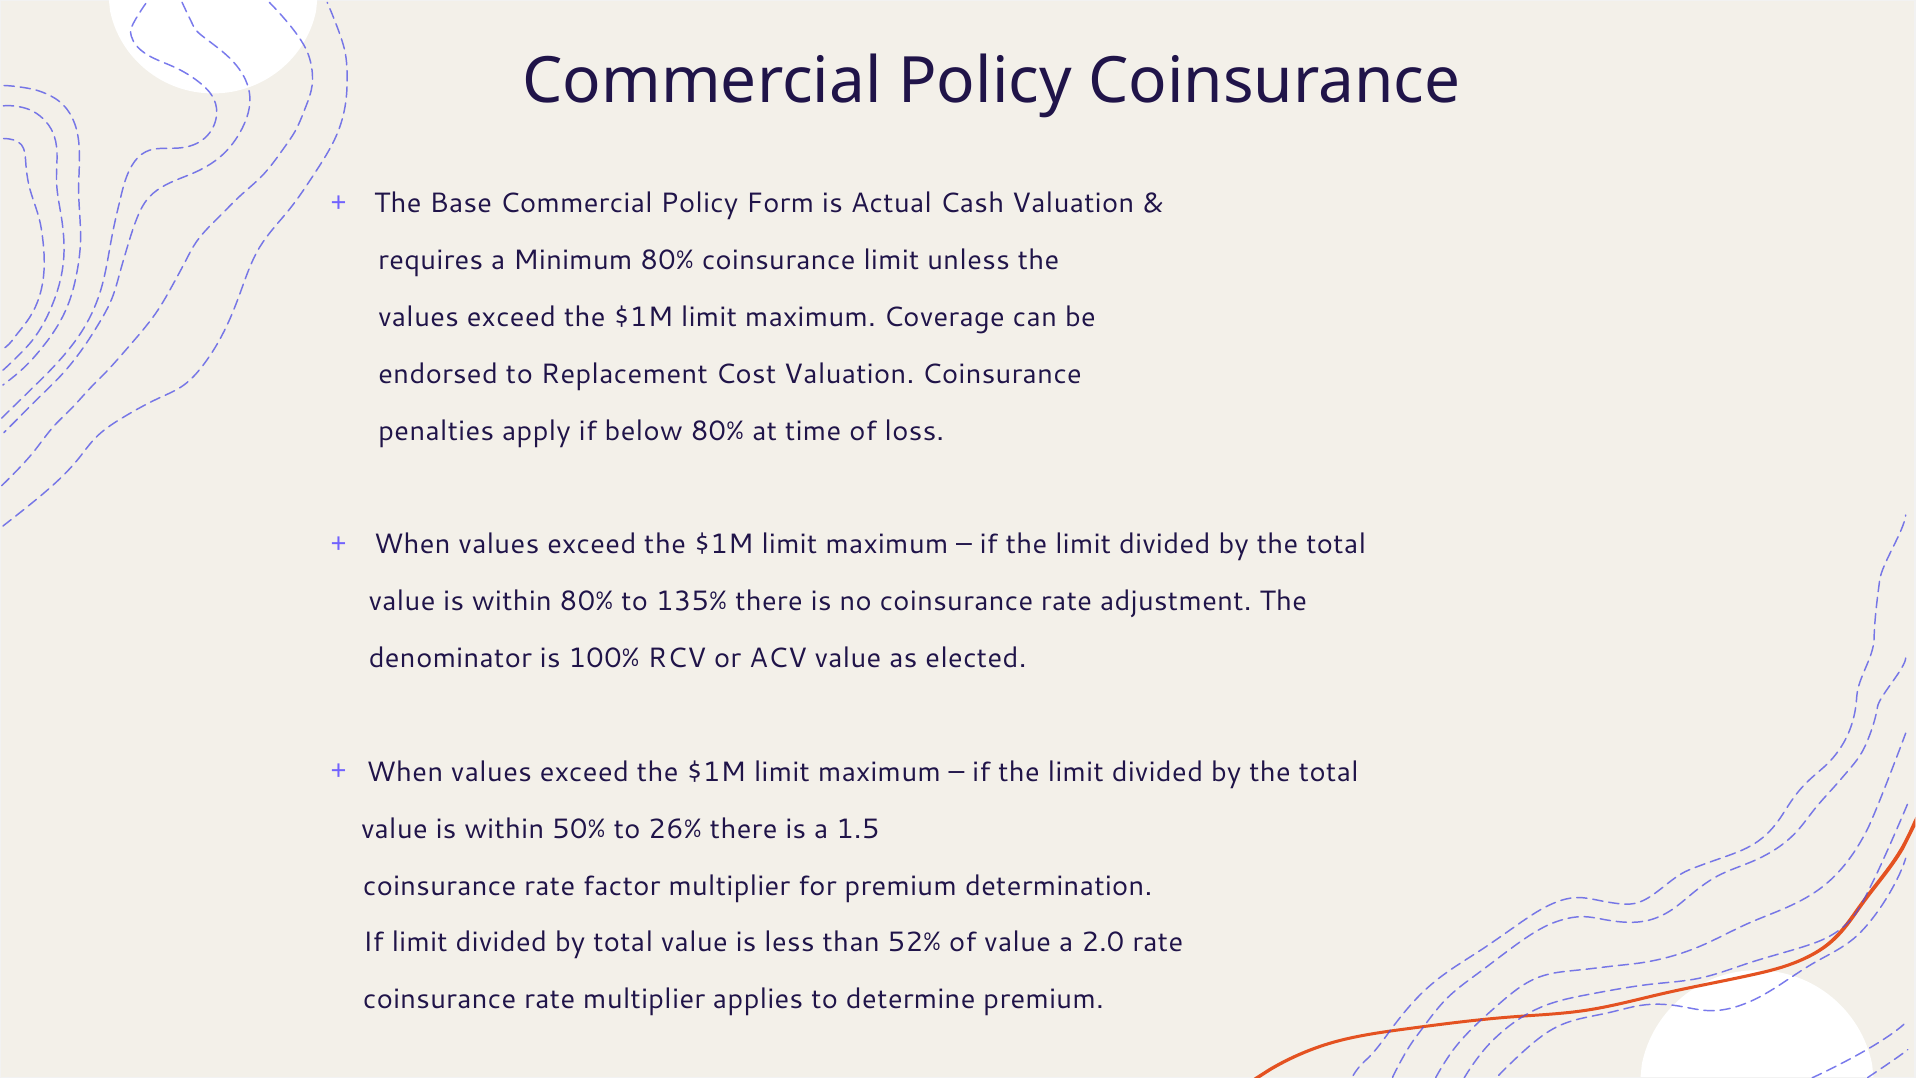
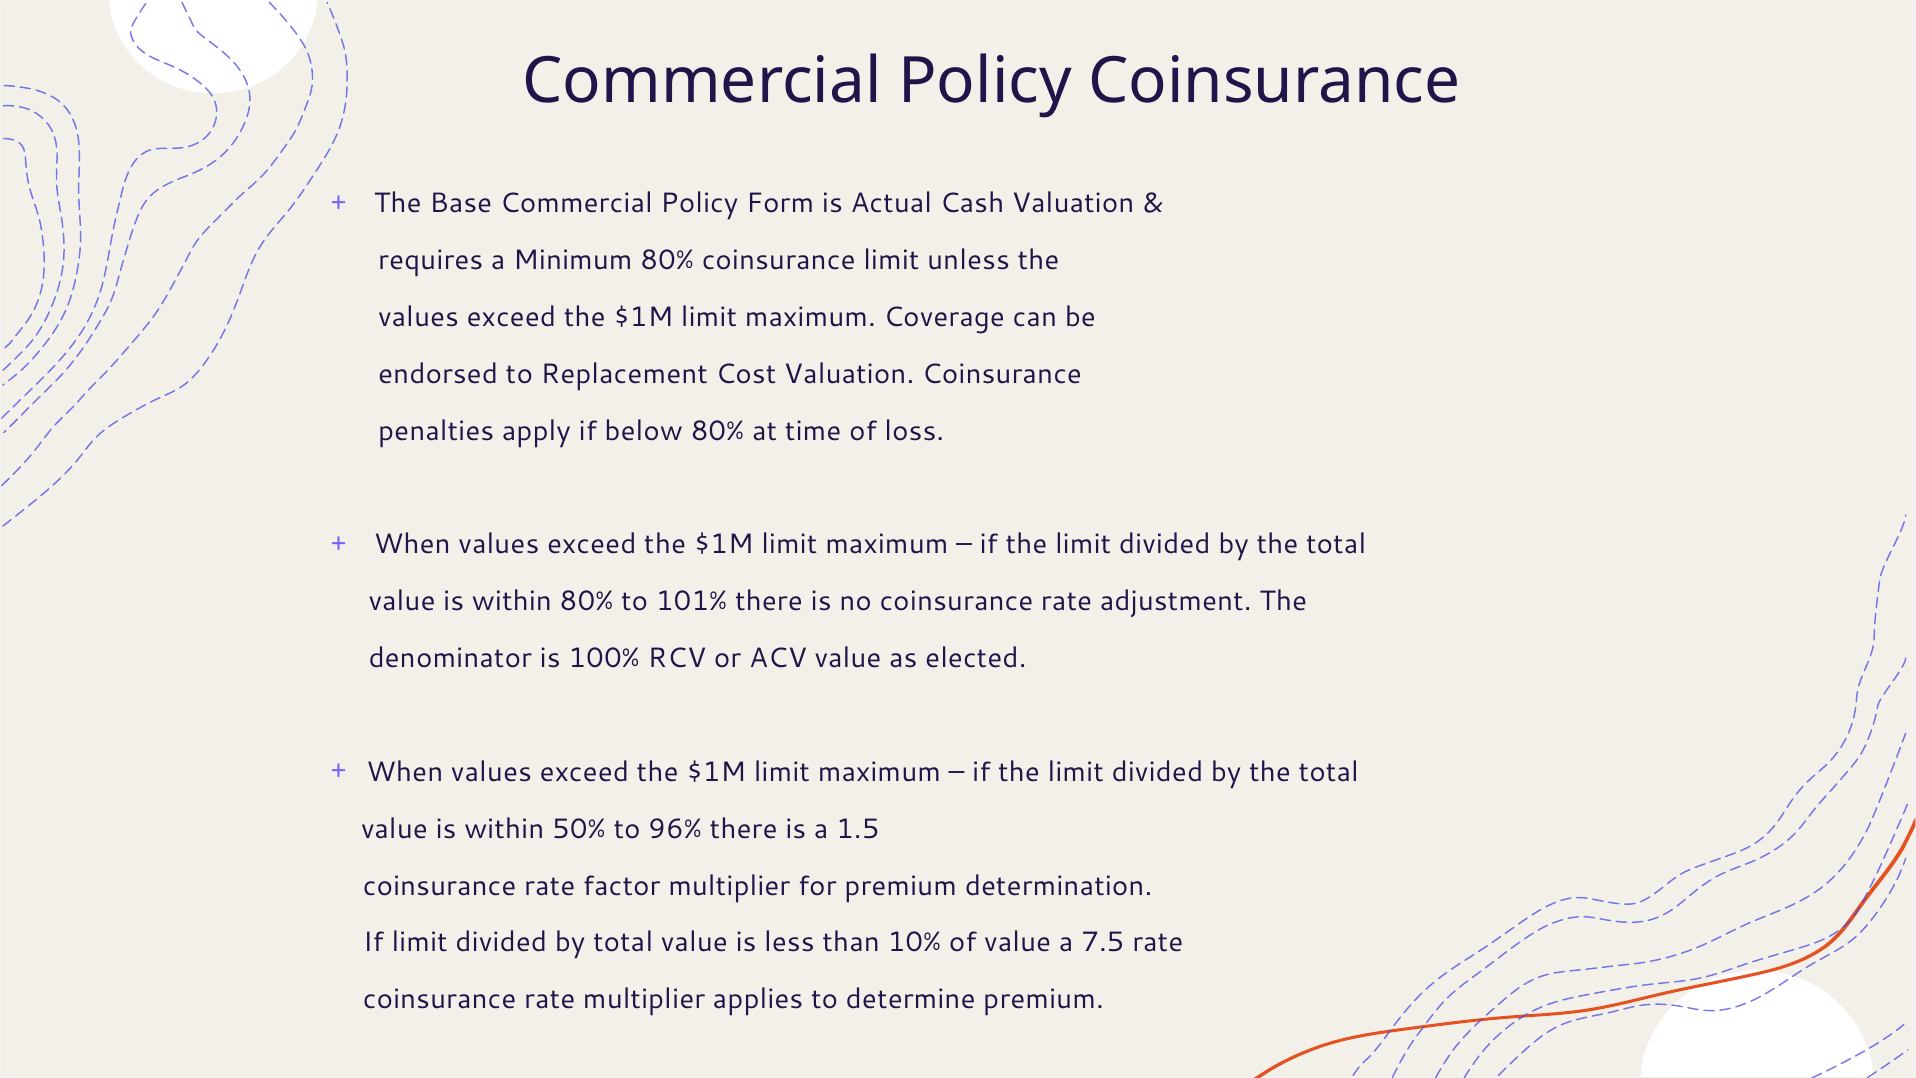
135%: 135% -> 101%
26%: 26% -> 96%
52%: 52% -> 10%
2.0: 2.0 -> 7.5
